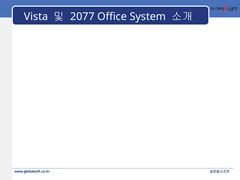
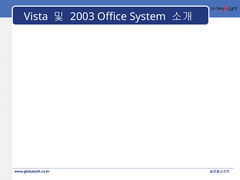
2077: 2077 -> 2003
